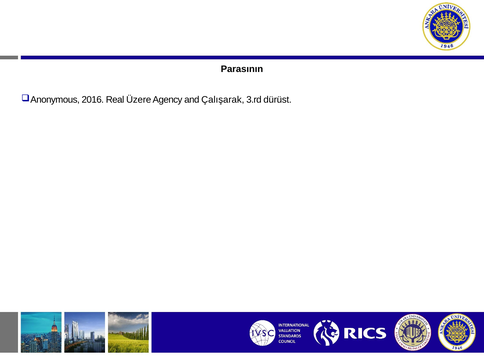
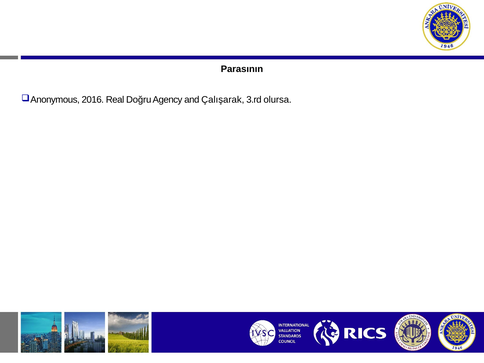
Üzere: Üzere -> Doğru
dürüst: dürüst -> olursa
